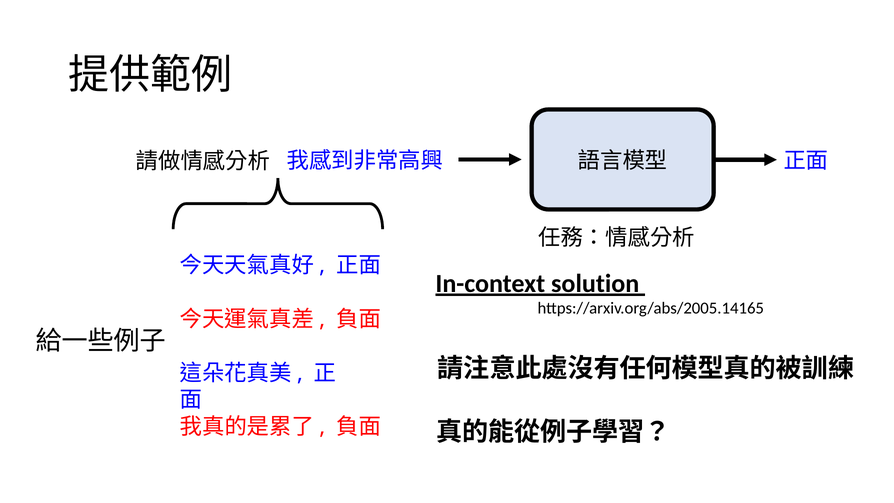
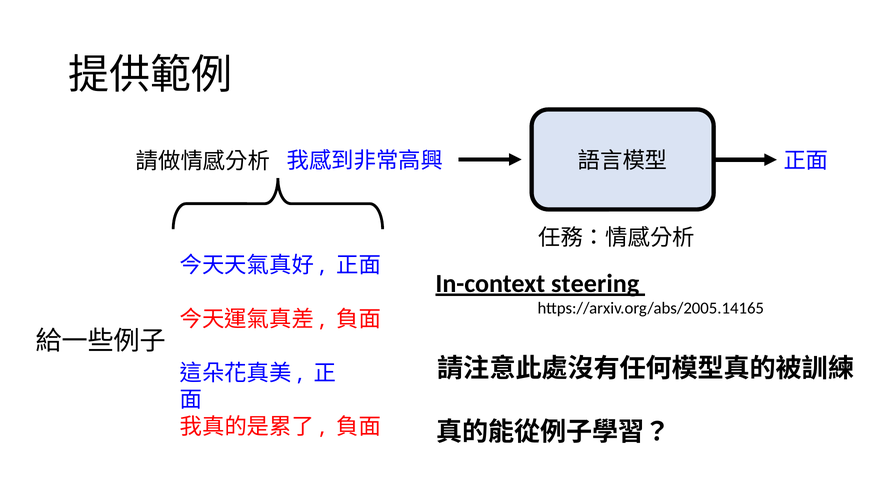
solution: solution -> steering
